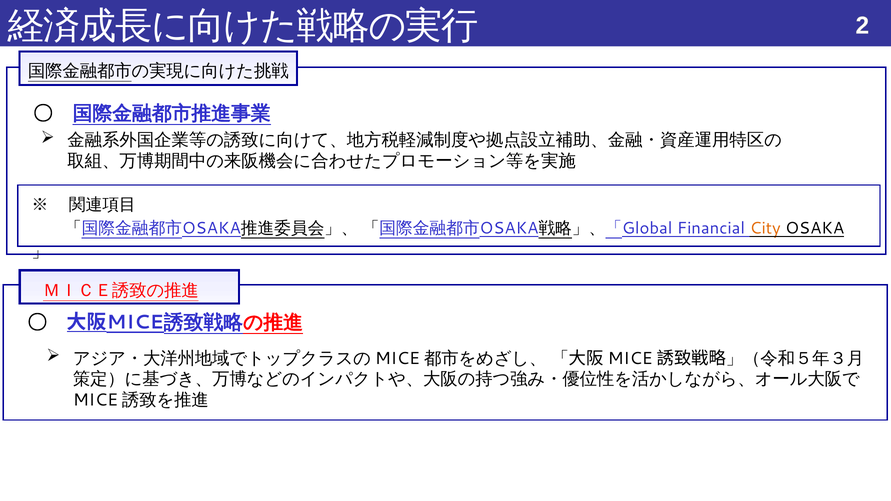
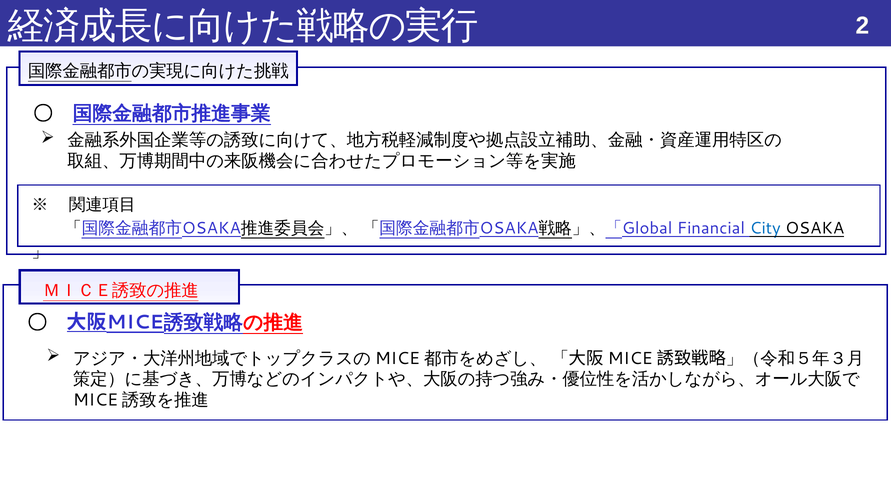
City colour: orange -> blue
